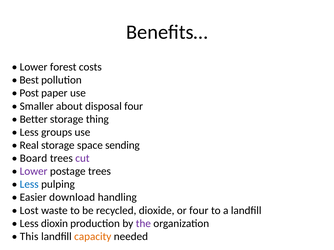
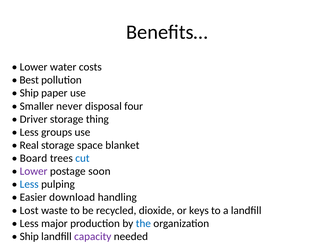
forest: forest -> water
Post at (29, 93): Post -> Ship
about: about -> never
Better: Better -> Driver
sending: sending -> blanket
cut colour: purple -> blue
postage trees: trees -> soon
or four: four -> keys
dioxin: dioxin -> major
the colour: purple -> blue
This at (29, 237): This -> Ship
capacity colour: orange -> purple
